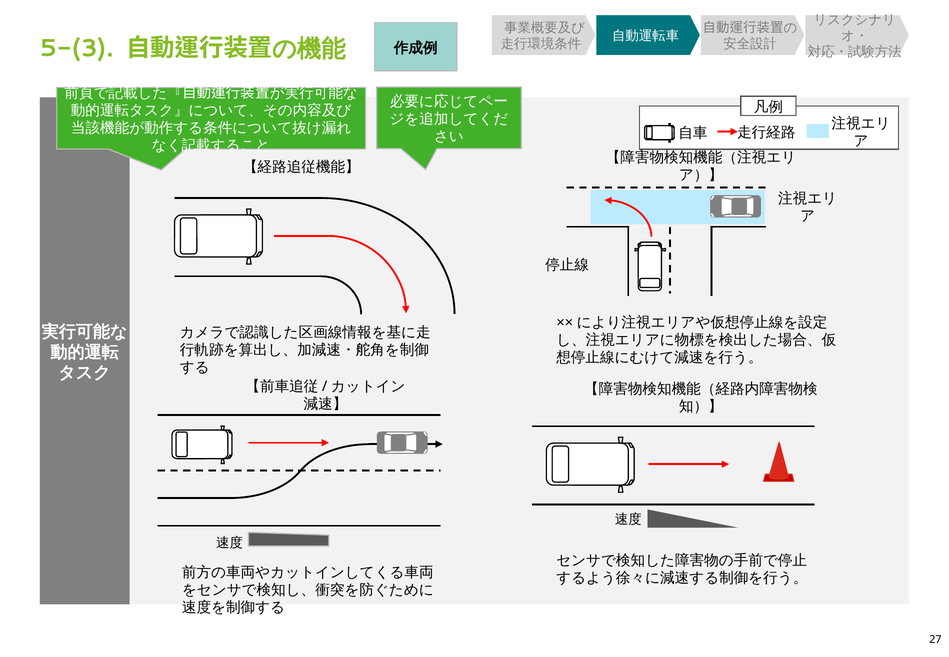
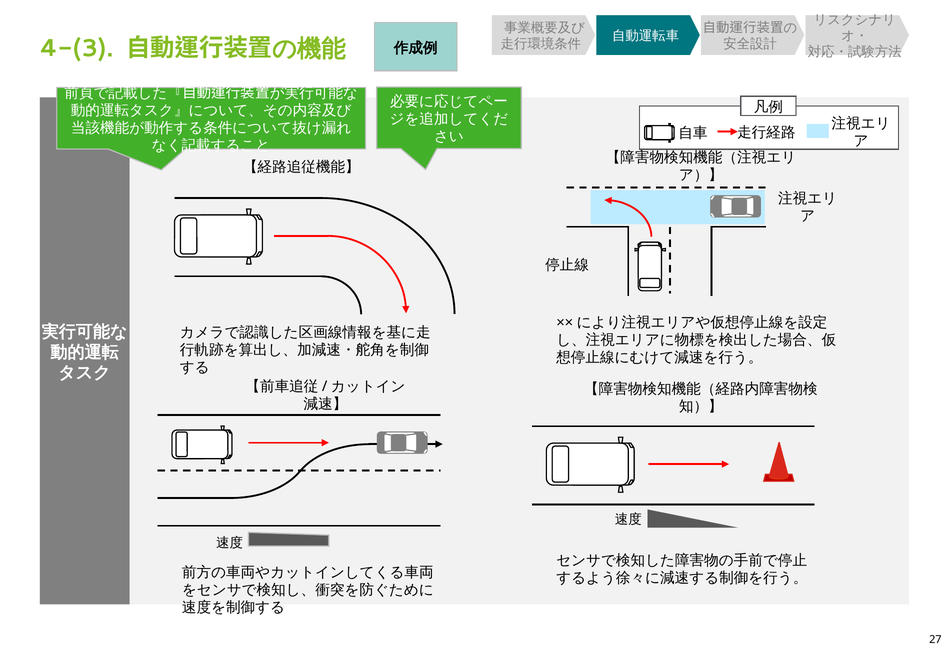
5-(3: 5-(3 -> 4-(3
